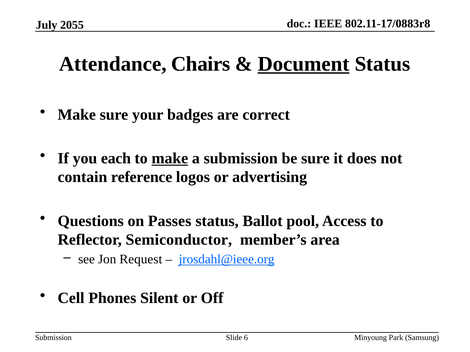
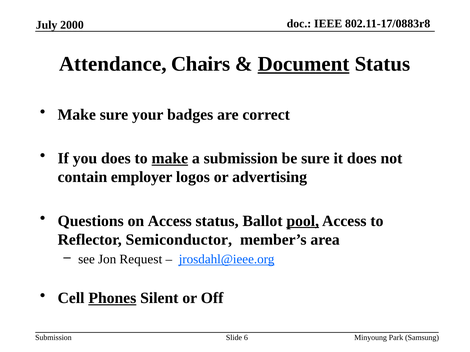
2055: 2055 -> 2000
you each: each -> does
reference: reference -> employer
on Passes: Passes -> Access
pool underline: none -> present
Phones underline: none -> present
